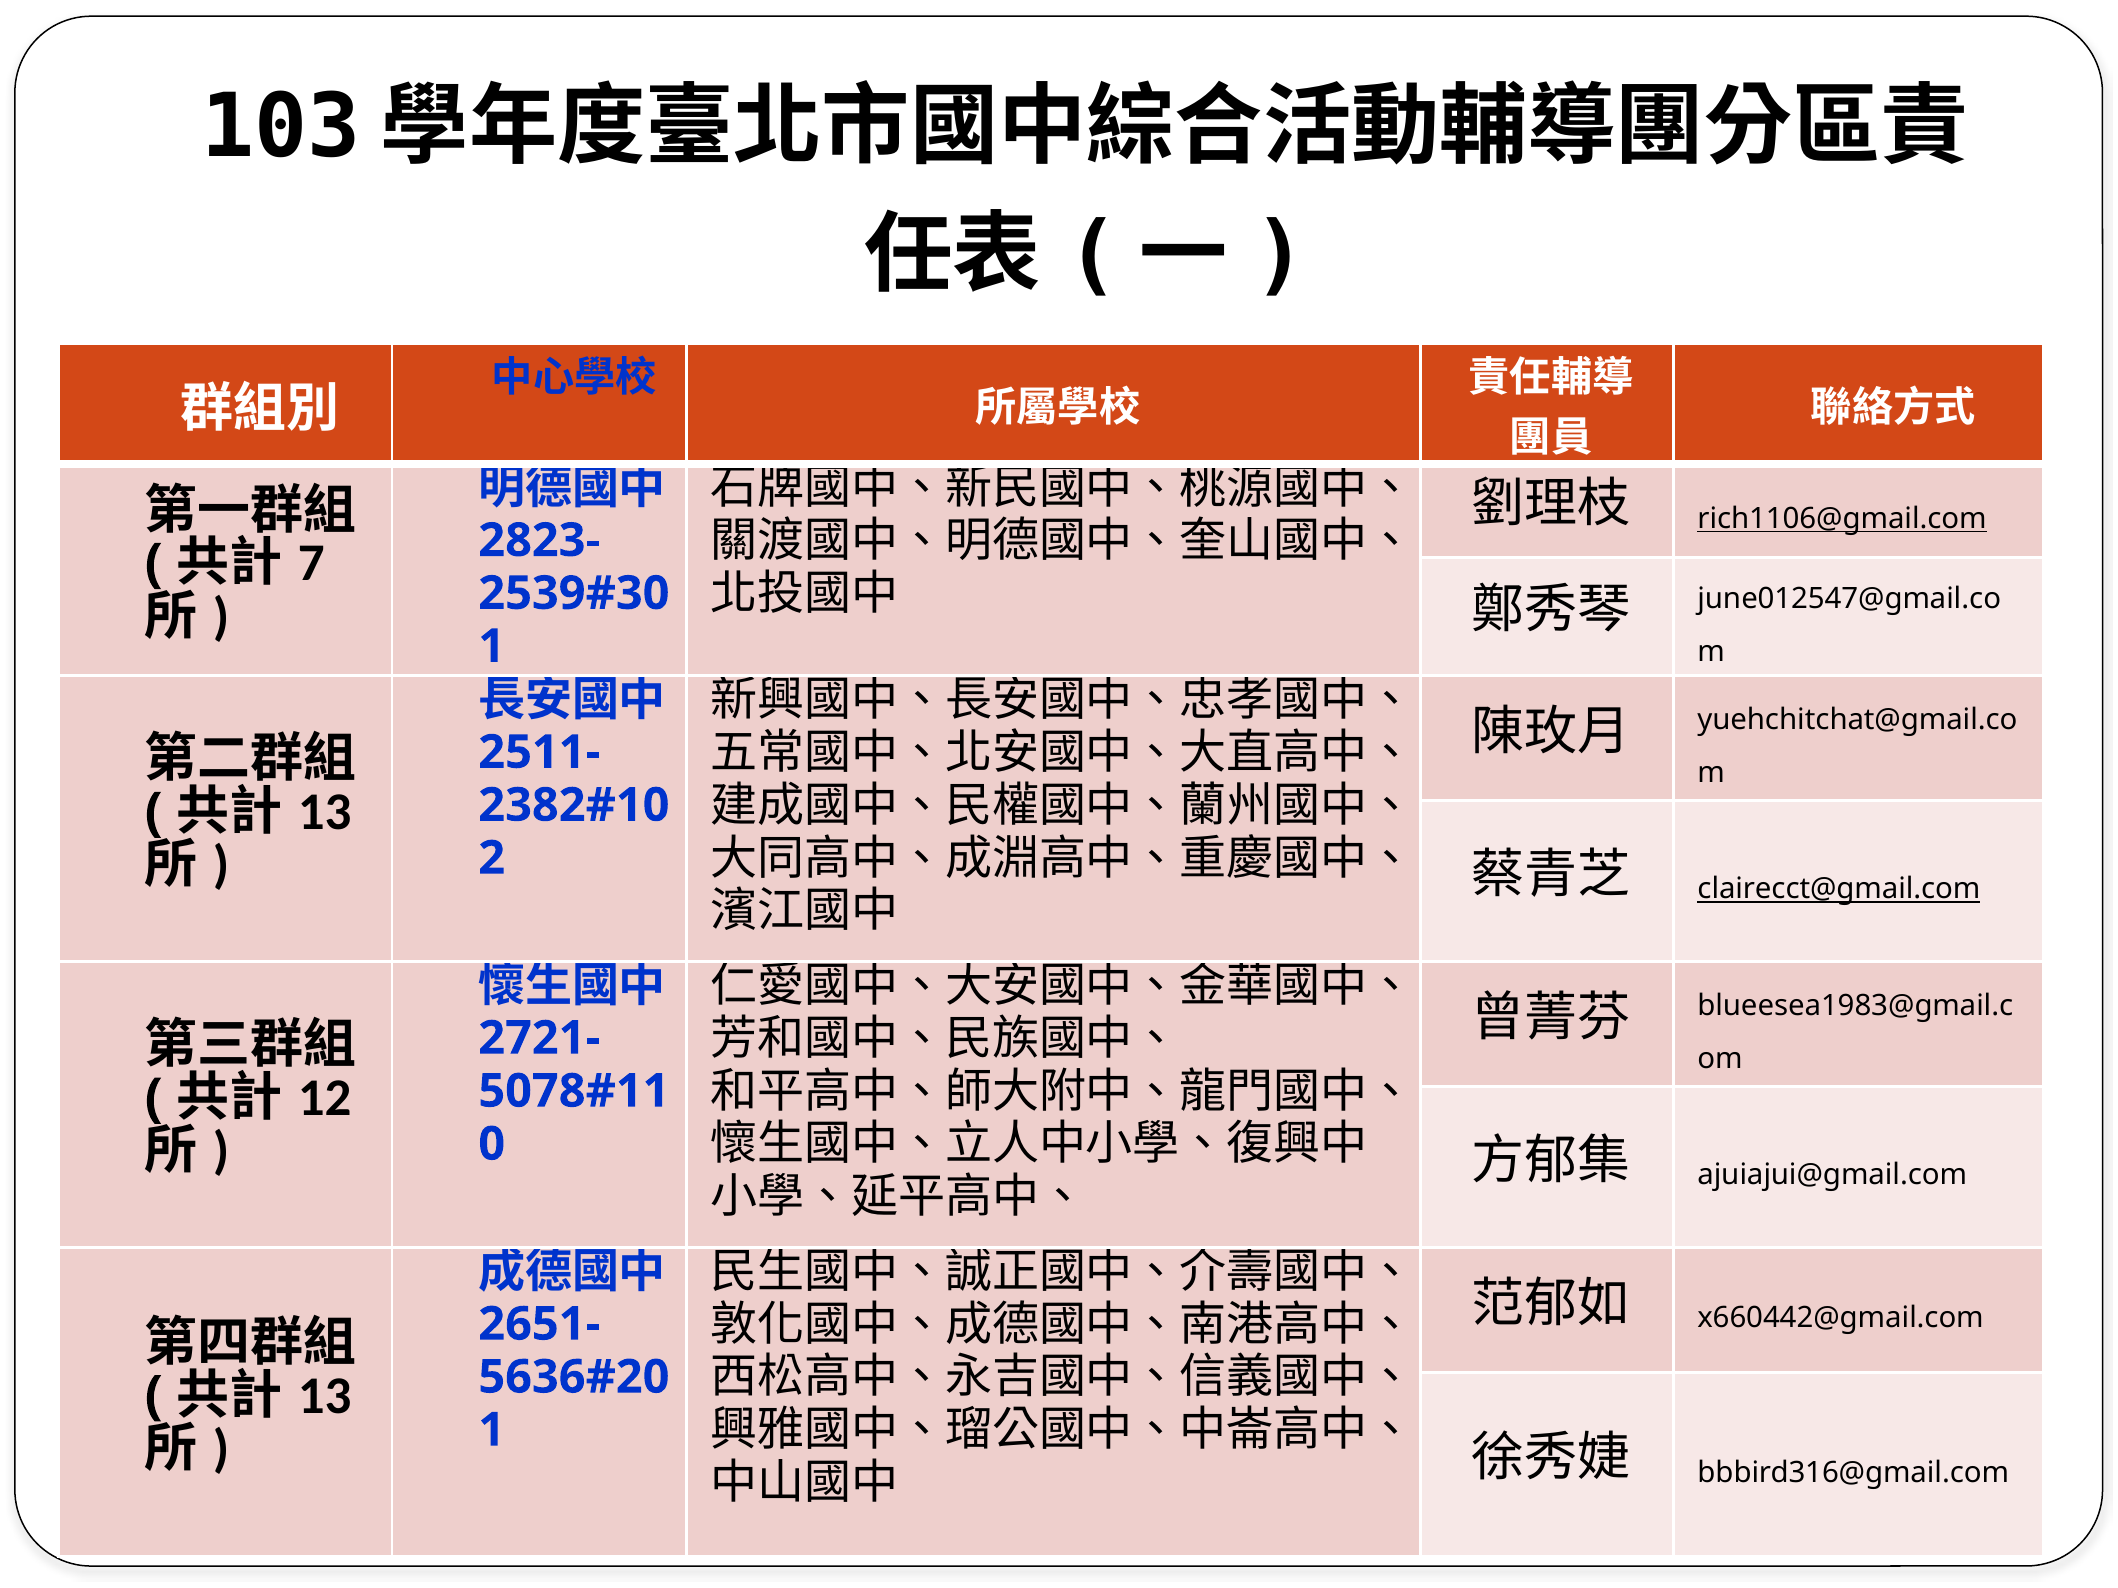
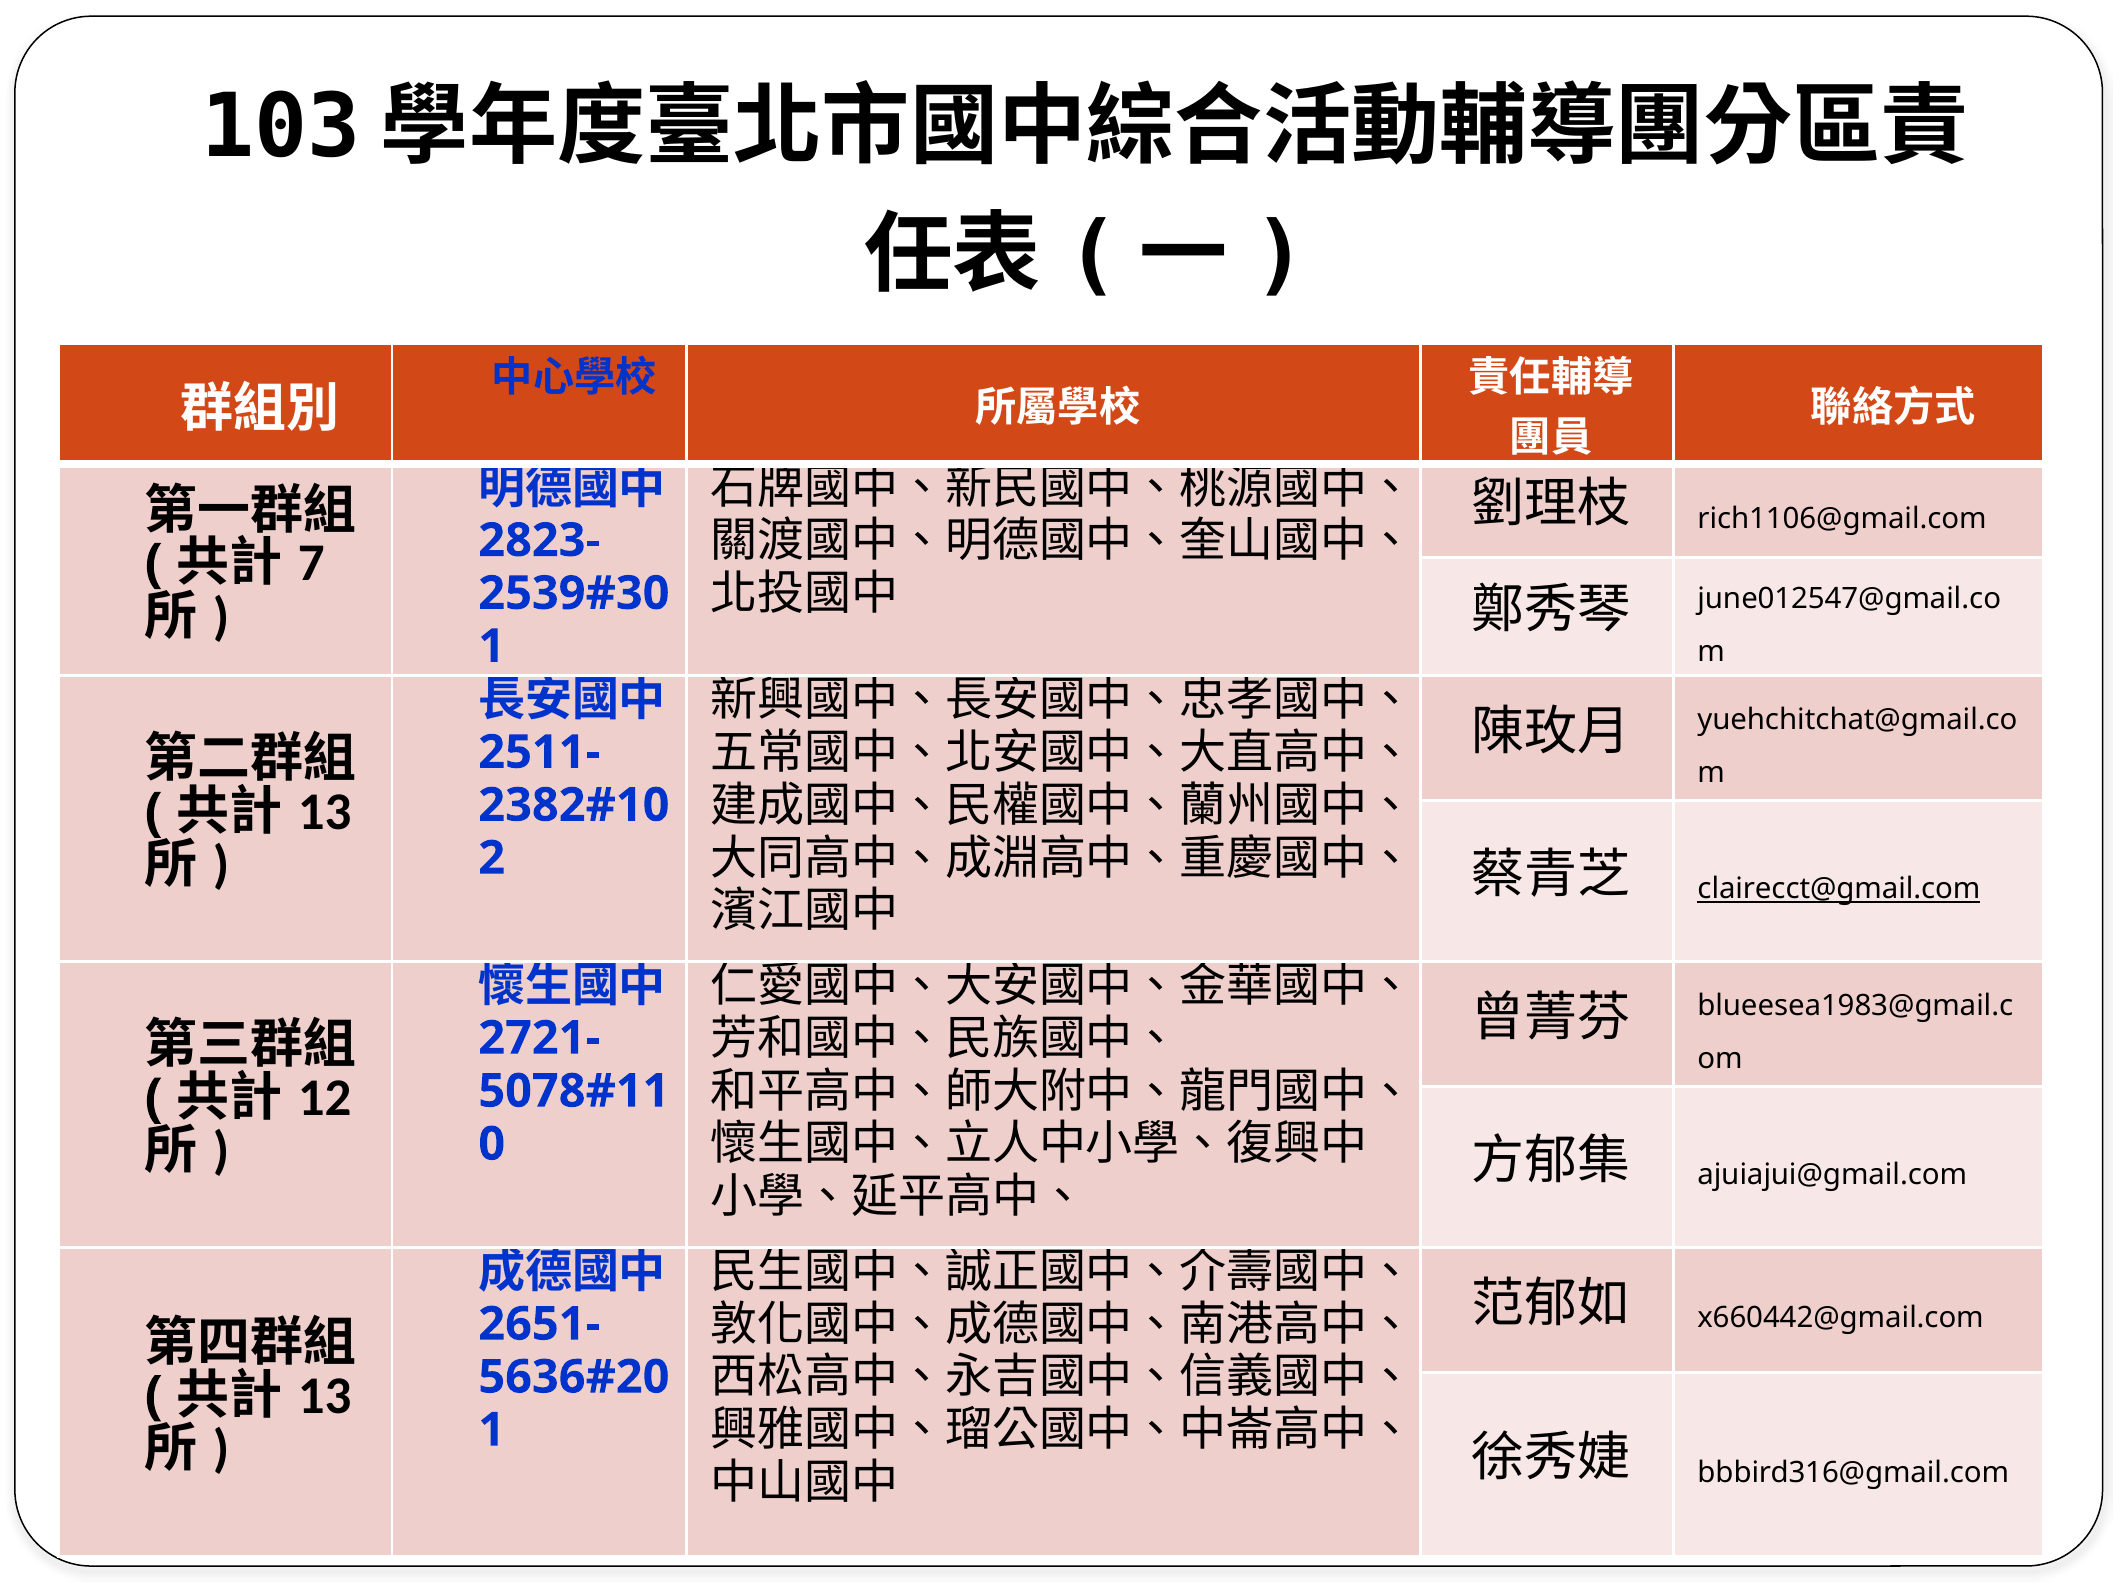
rich1106@gmail.com underline: present -> none
